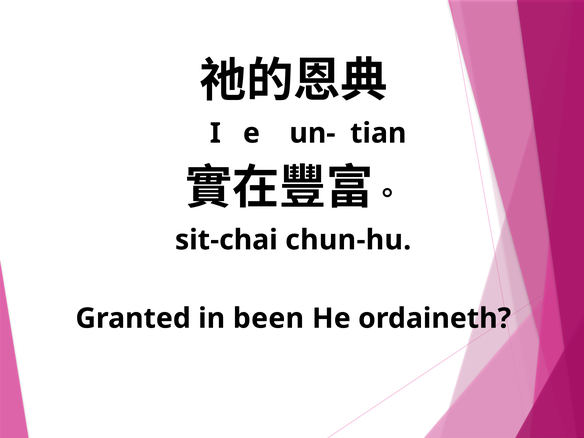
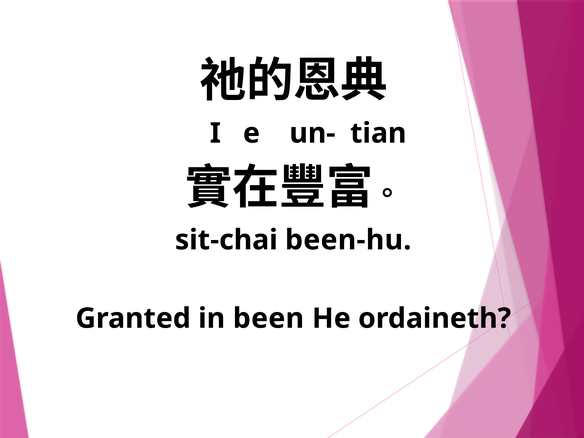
chun-hu: chun-hu -> been-hu
